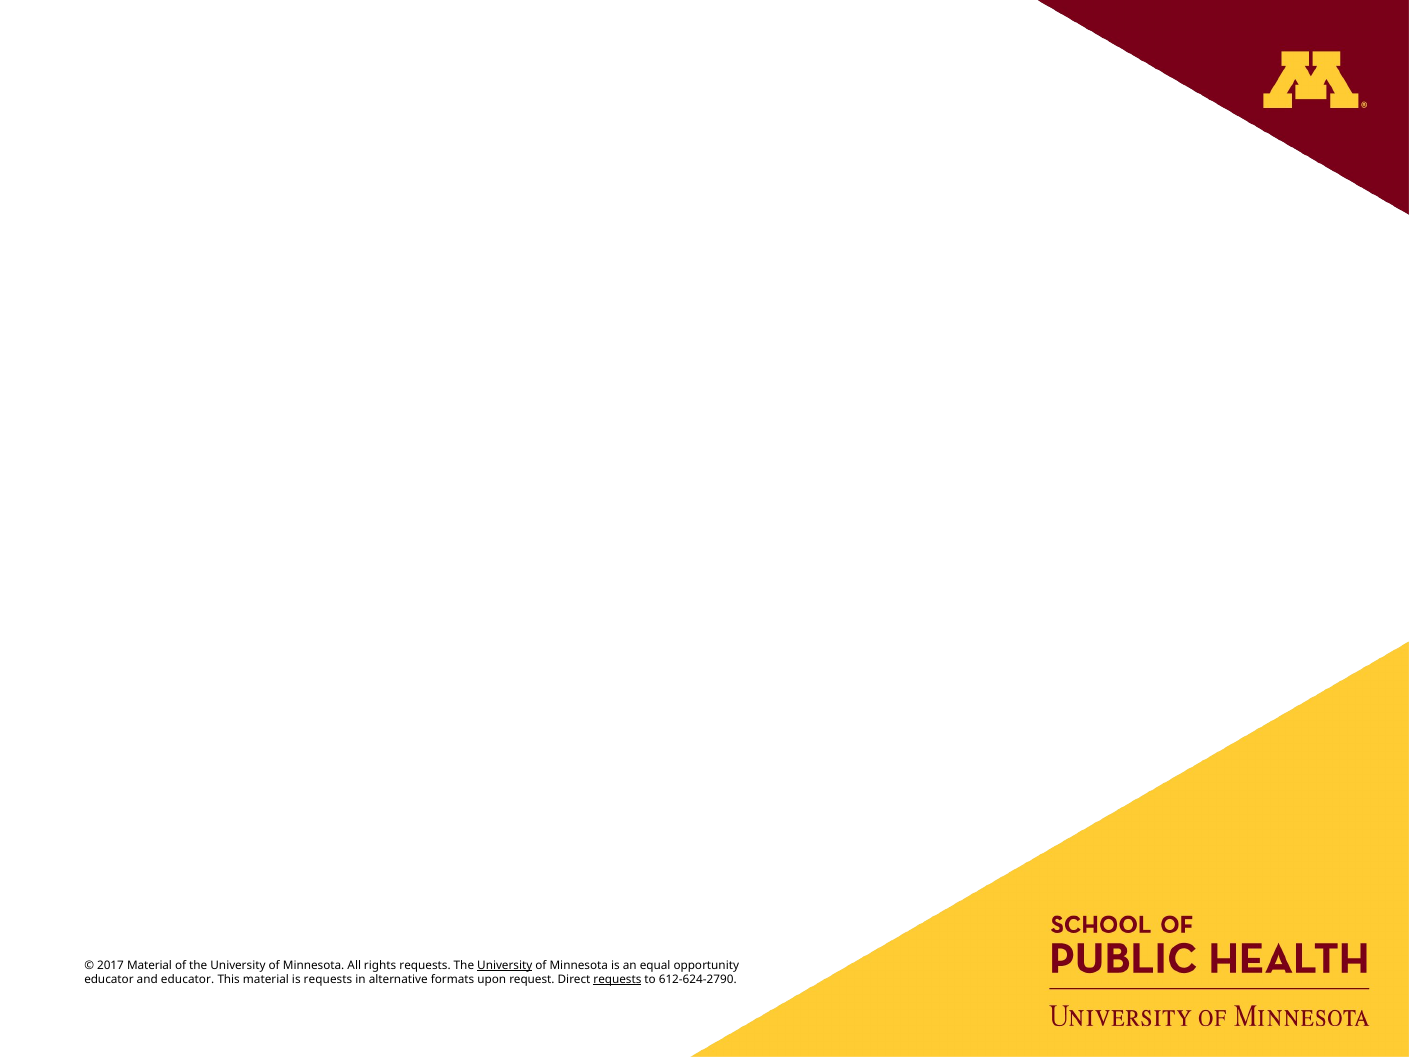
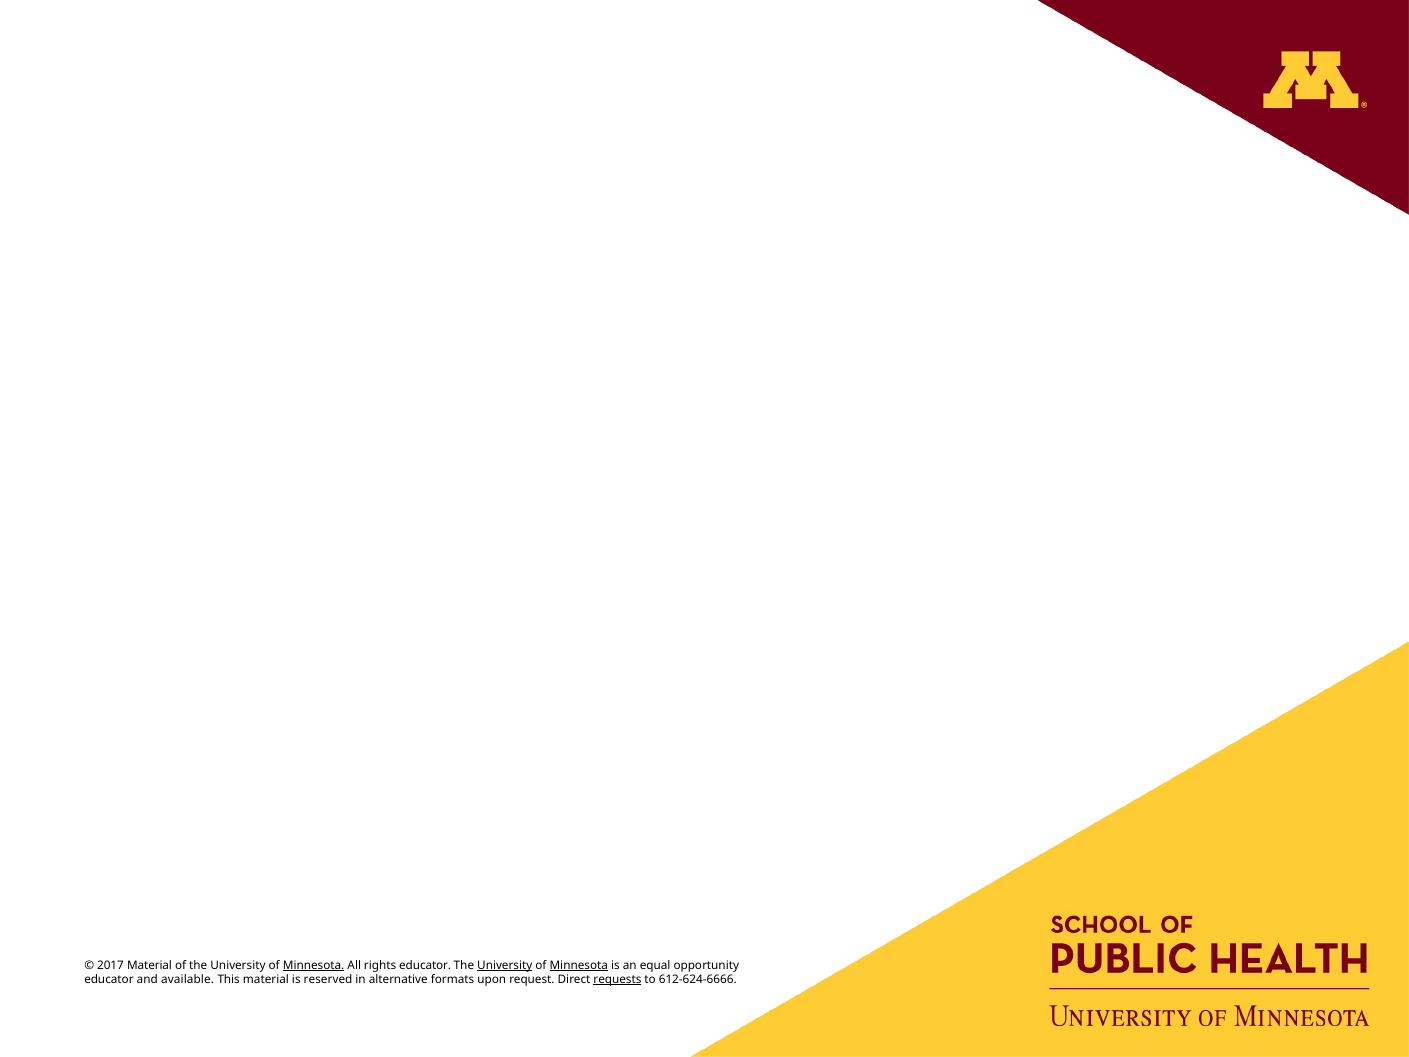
Minnesota at (314, 965) underline: none -> present
rights requests: requests -> educator
Minnesota at (579, 965) underline: none -> present
and educator: educator -> available
is requests: requests -> reserved
612-624-2790: 612-624-2790 -> 612-624-6666
